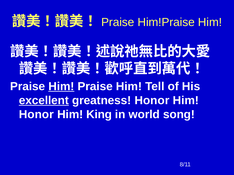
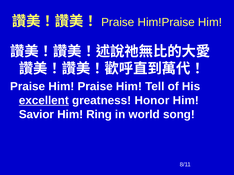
Him at (61, 87) underline: present -> none
Honor at (36, 115): Honor -> Savior
King: King -> Ring
